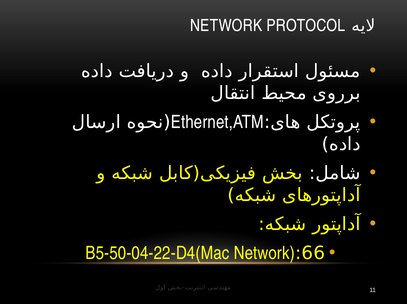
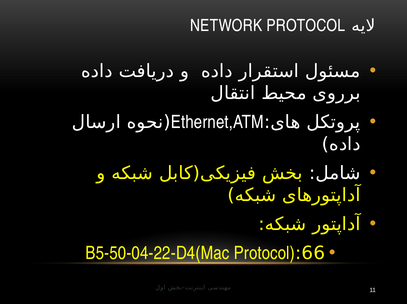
Network at (264, 253): Network -> Protocol
